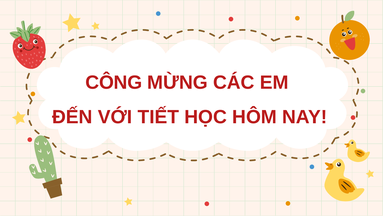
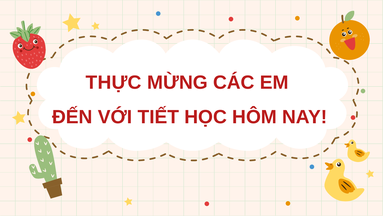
CÔNG: CÔNG -> THỰC
